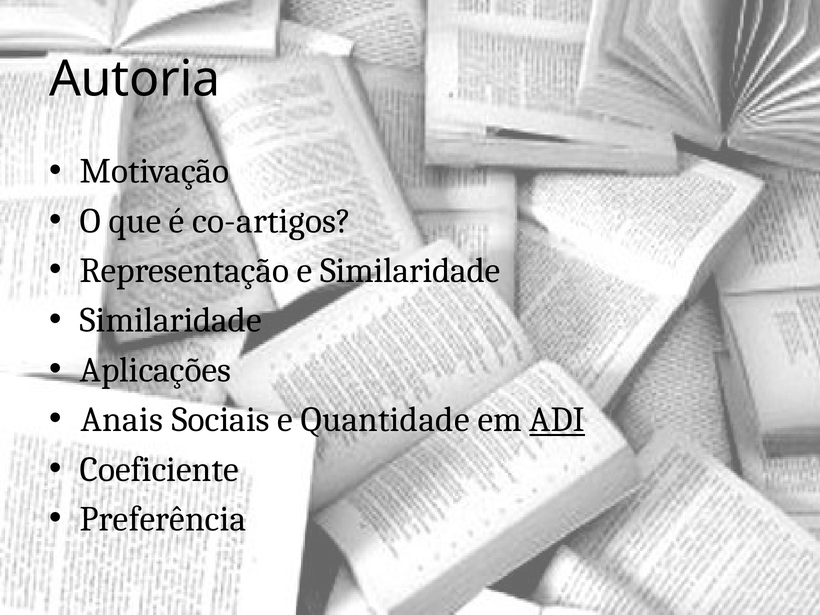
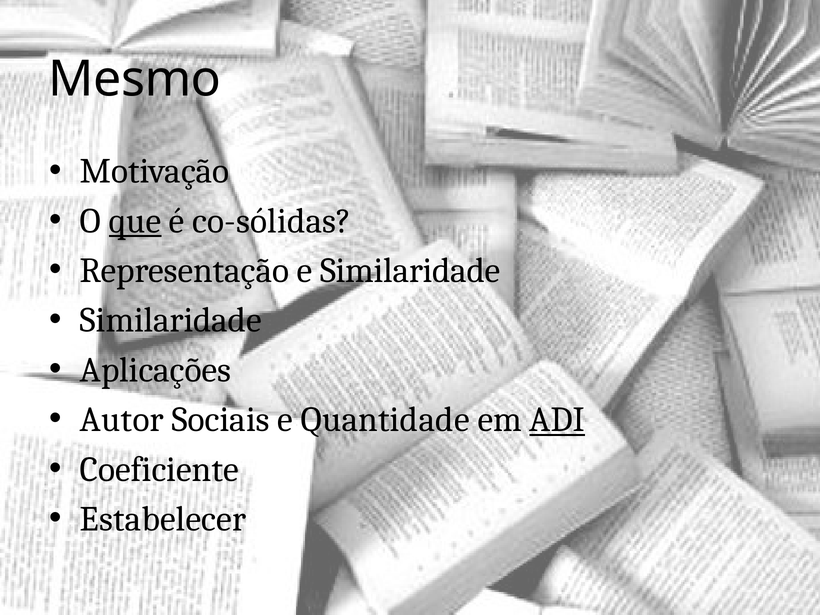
Autoria: Autoria -> Mesmo
que underline: none -> present
co-artigos: co-artigos -> co-sólidas
Anais: Anais -> Autor
Preferência: Preferência -> Estabelecer
